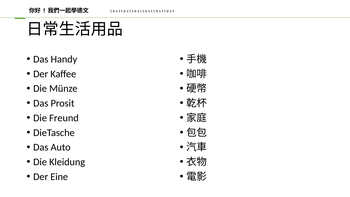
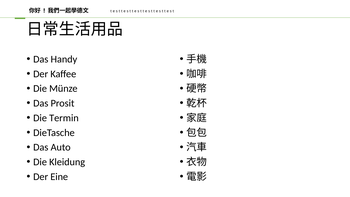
Freund: Freund -> Termin
